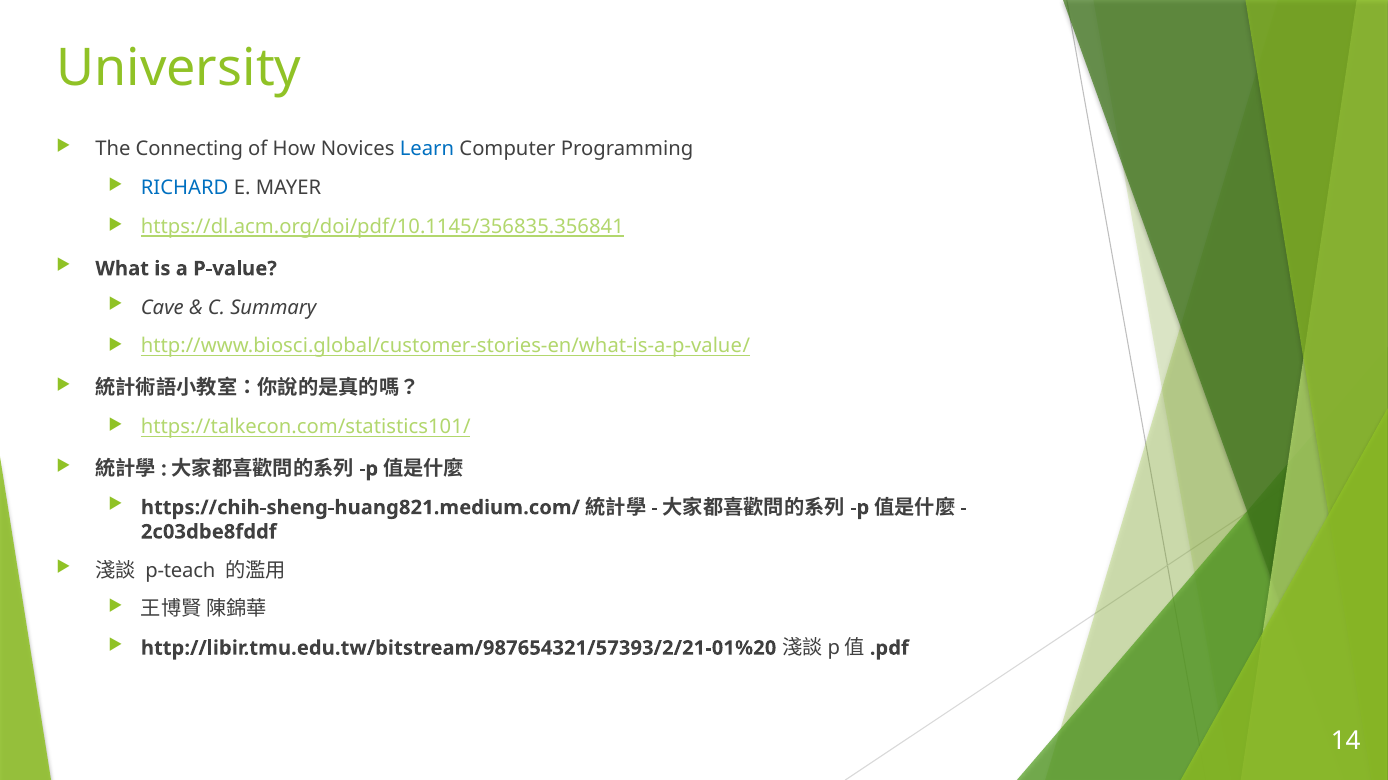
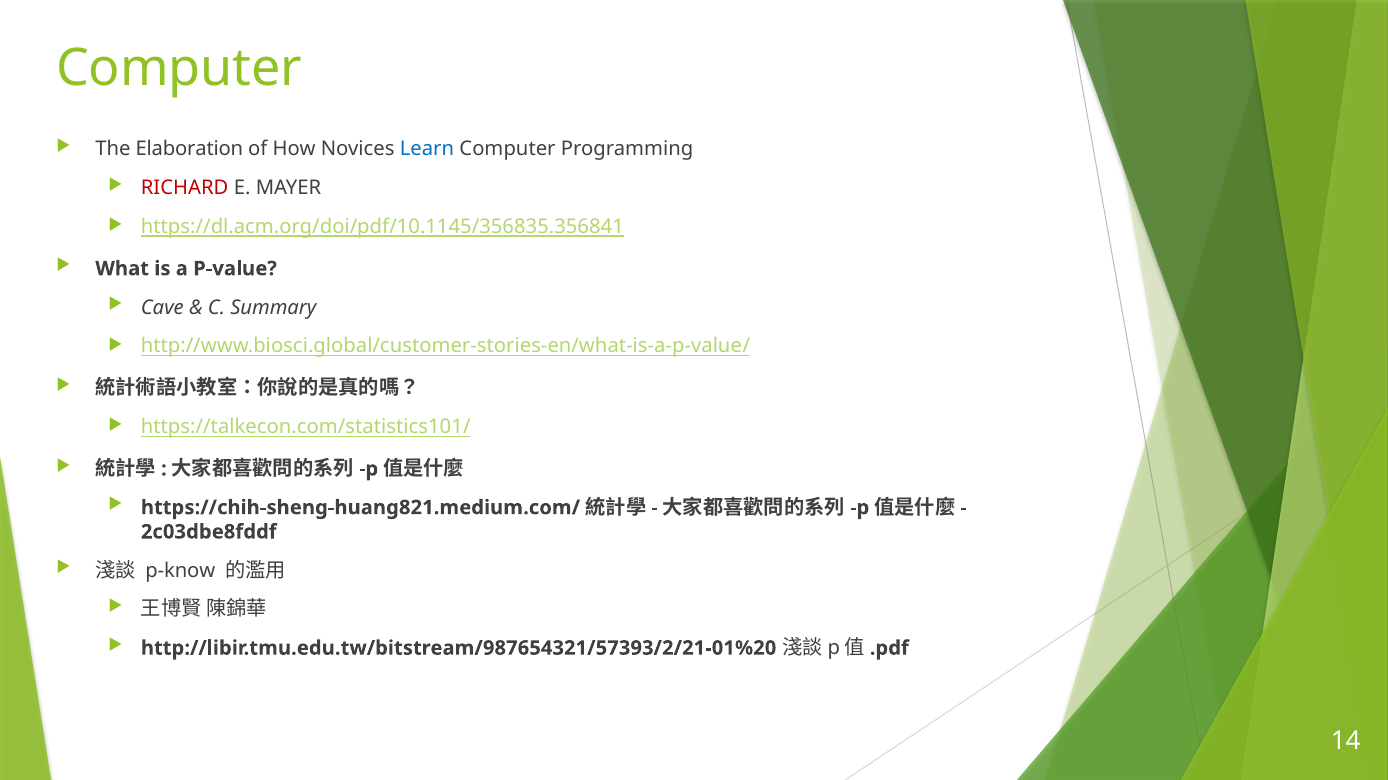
University at (179, 68): University -> Computer
Connecting: Connecting -> Elaboration
RICHARD colour: blue -> red
p-teach: p-teach -> p-know
